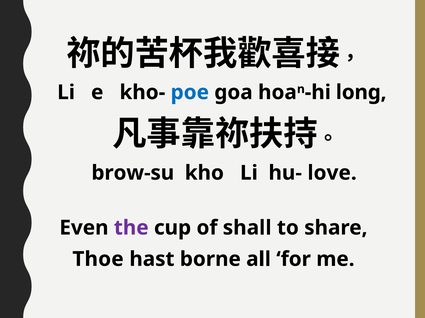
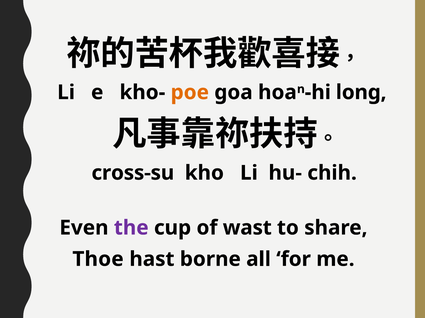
poe colour: blue -> orange
brow-su: brow-su -> cross-su
love: love -> chih
shall: shall -> wast
